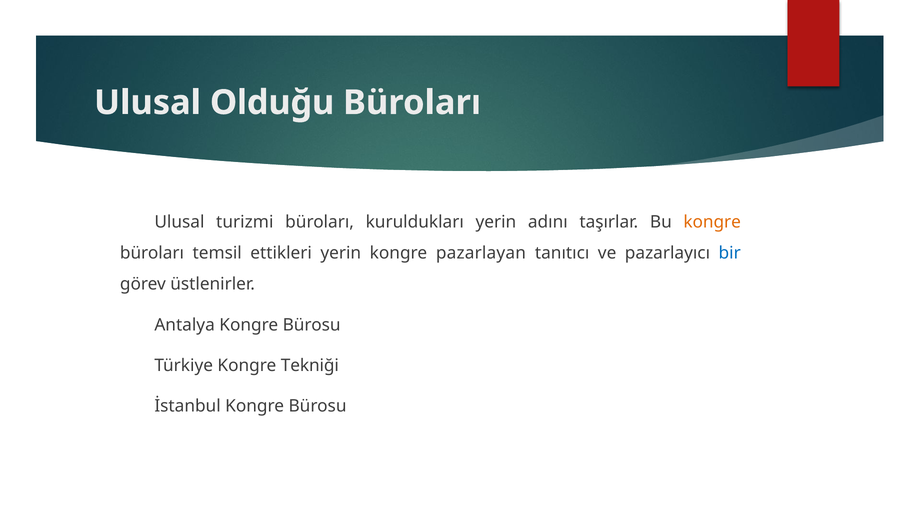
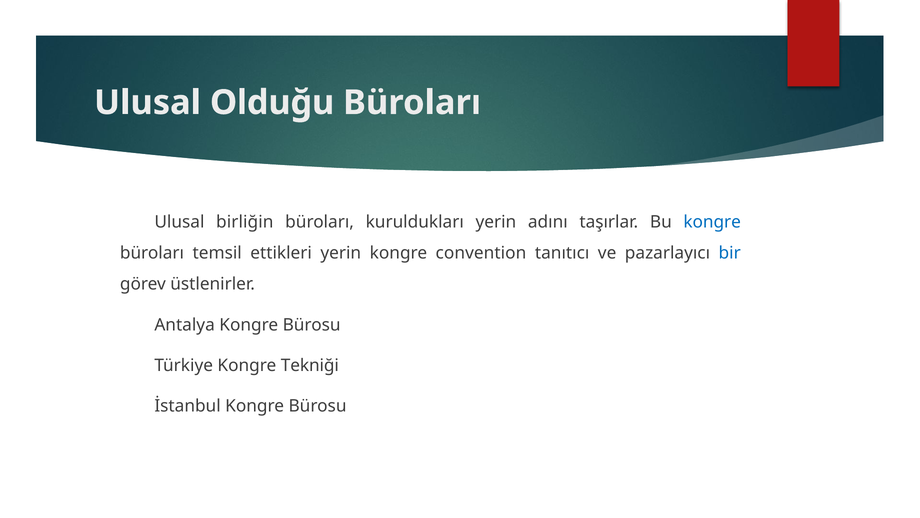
turizmi: turizmi -> birliğin
kongre at (712, 222) colour: orange -> blue
pazarlayan: pazarlayan -> convention
